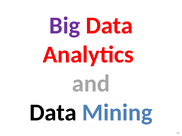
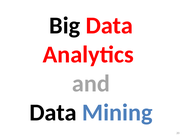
Big colour: purple -> black
